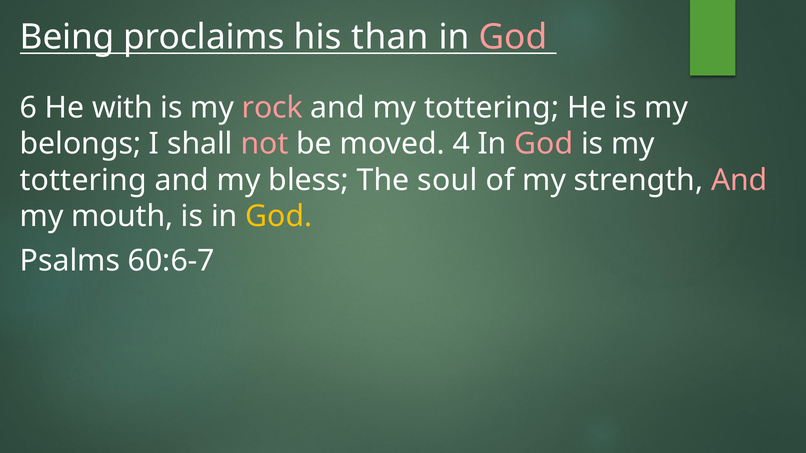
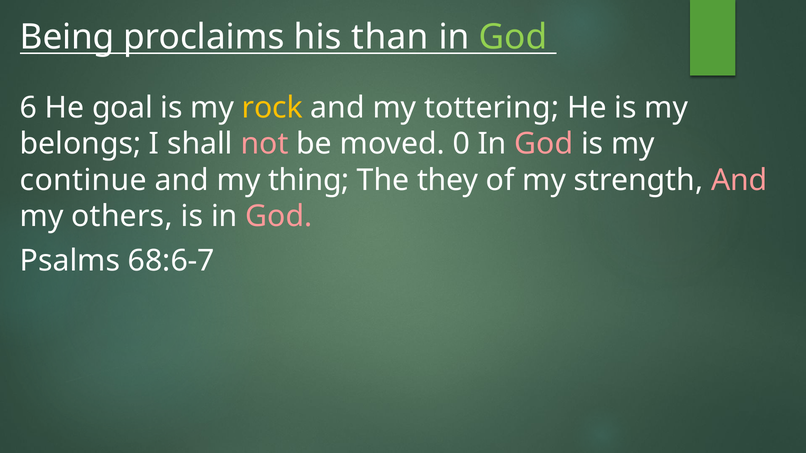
God at (513, 37) colour: pink -> light green
with: with -> goal
rock colour: pink -> yellow
4: 4 -> 0
tottering at (83, 180): tottering -> continue
bless: bless -> thing
soul: soul -> they
mouth: mouth -> others
God at (279, 217) colour: yellow -> pink
60:6-7: 60:6-7 -> 68:6-7
